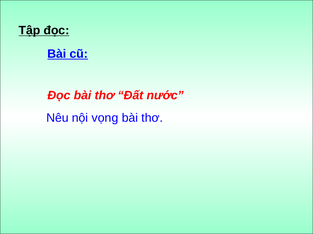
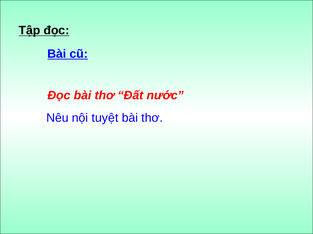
vọng: vọng -> tuyệt
